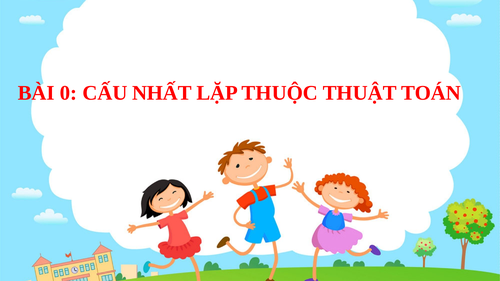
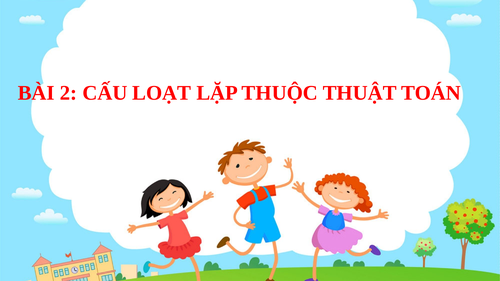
0: 0 -> 2
NHẤT: NHẤT -> LOẠT
